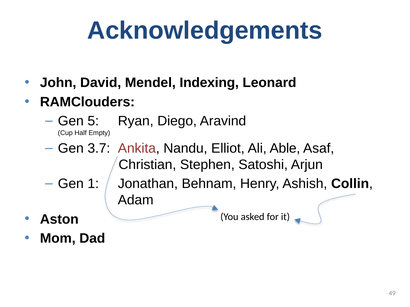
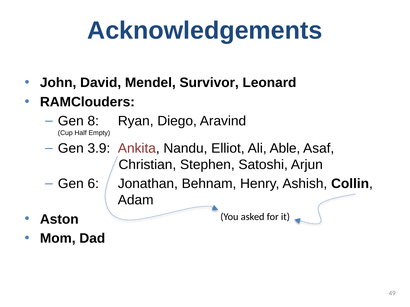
Indexing: Indexing -> Survivor
5: 5 -> 8
3.7: 3.7 -> 3.9
1: 1 -> 6
